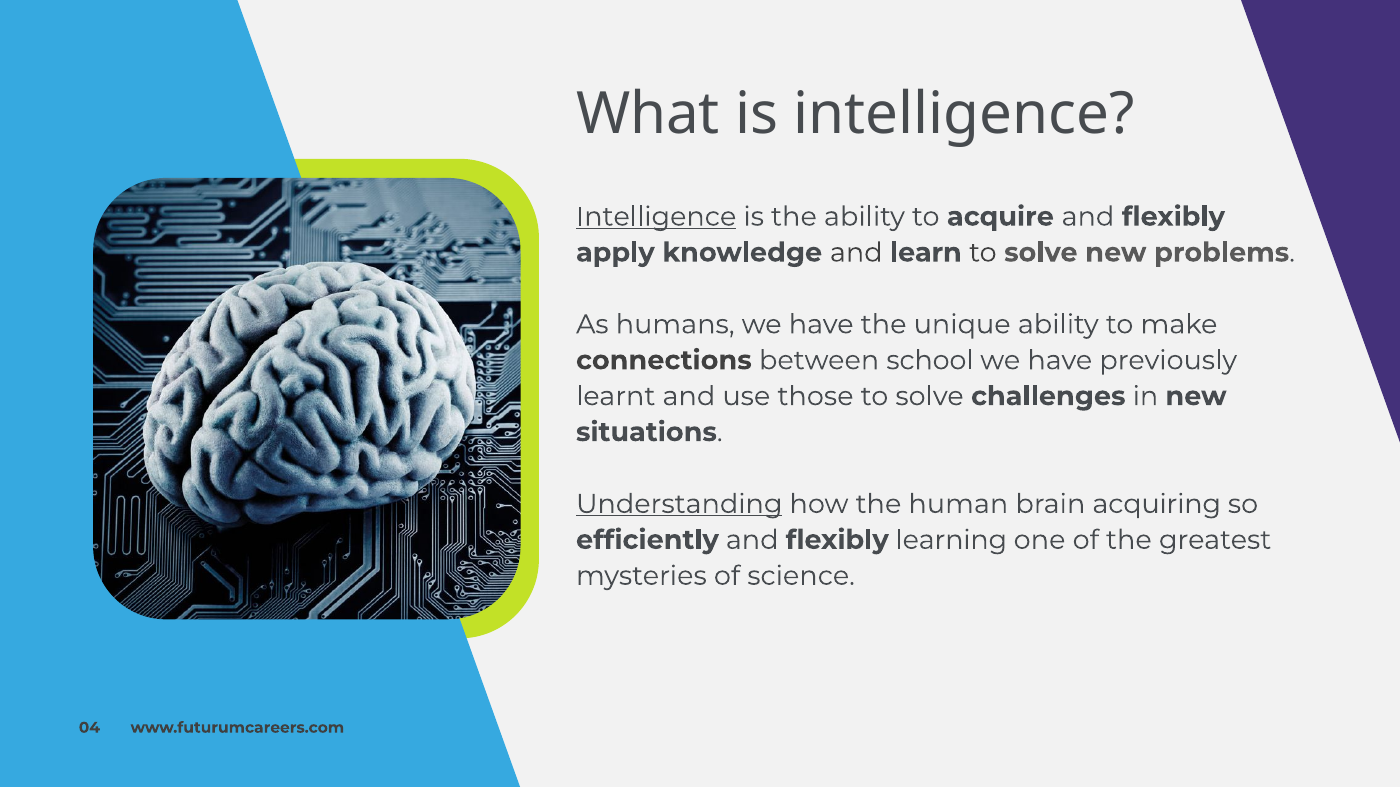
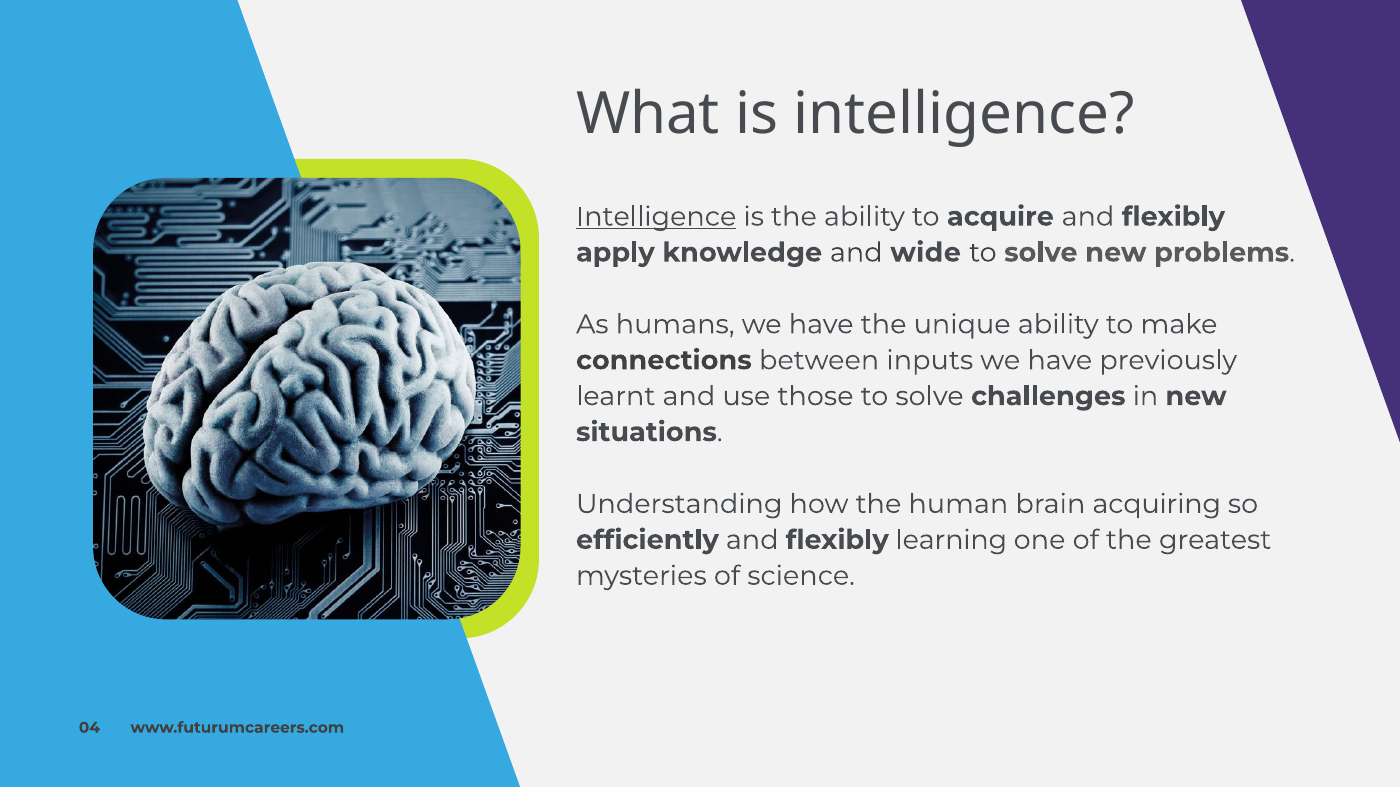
learn: learn -> wide
school: school -> inputs
Understanding underline: present -> none
